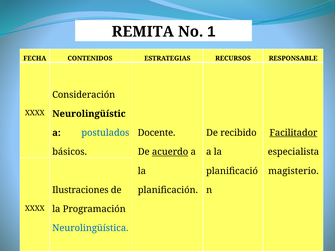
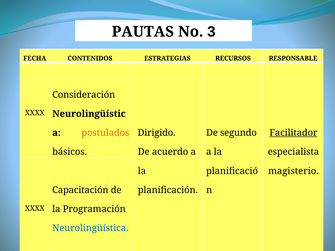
REMITA: REMITA -> PAUTAS
1: 1 -> 3
postulados colour: blue -> orange
Docente: Docente -> Dirigido
recibido: recibido -> segundo
acuerdo underline: present -> none
Ilustraciones: Ilustraciones -> Capacitación
